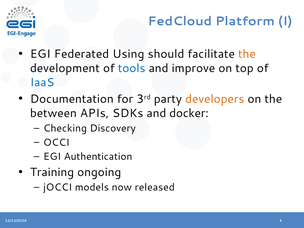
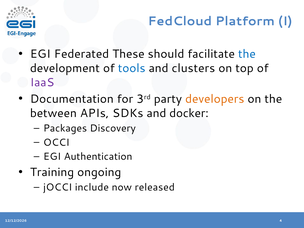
Using: Using -> These
the at (247, 54) colour: orange -> blue
improve: improve -> clusters
IaaS colour: blue -> purple
Checking: Checking -> Packages
models: models -> include
